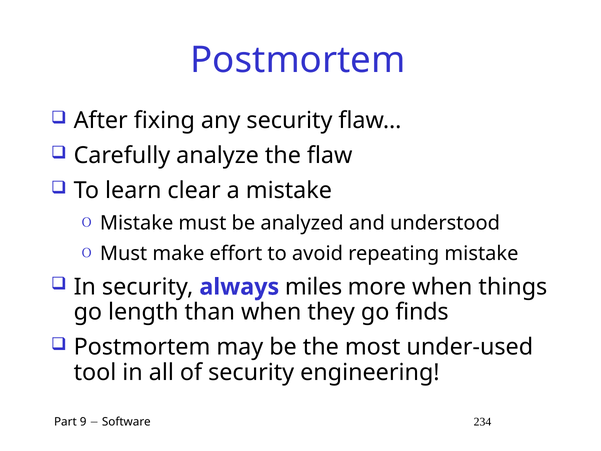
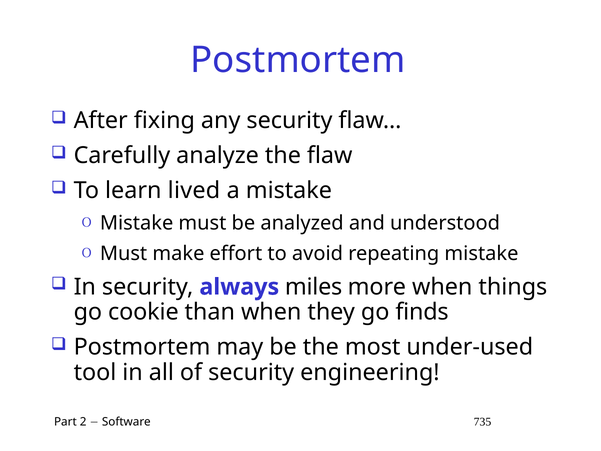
clear: clear -> lived
length: length -> cookie
9: 9 -> 2
234: 234 -> 735
